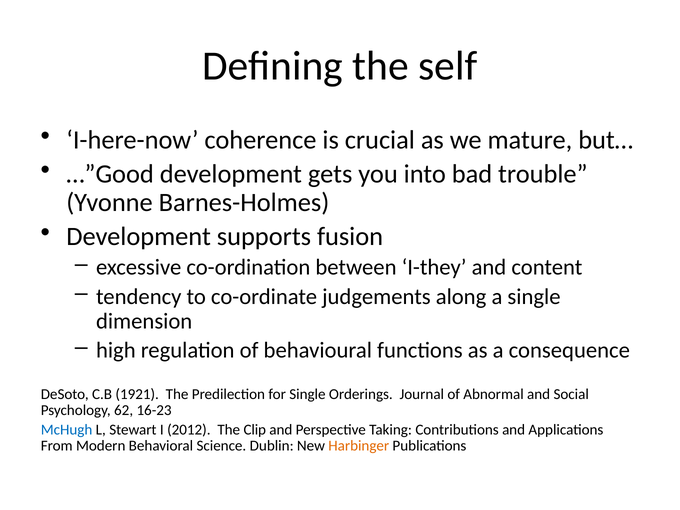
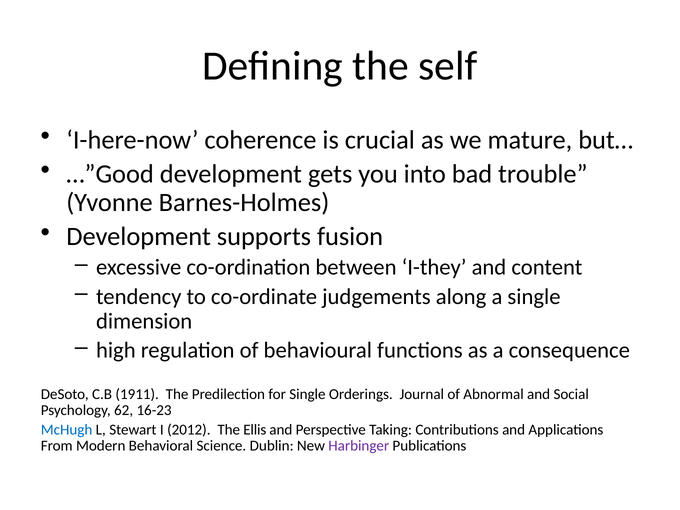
1921: 1921 -> 1911
Clip: Clip -> Ellis
Harbinger colour: orange -> purple
